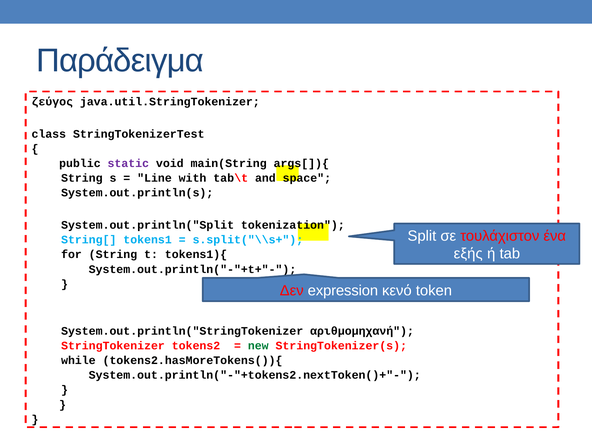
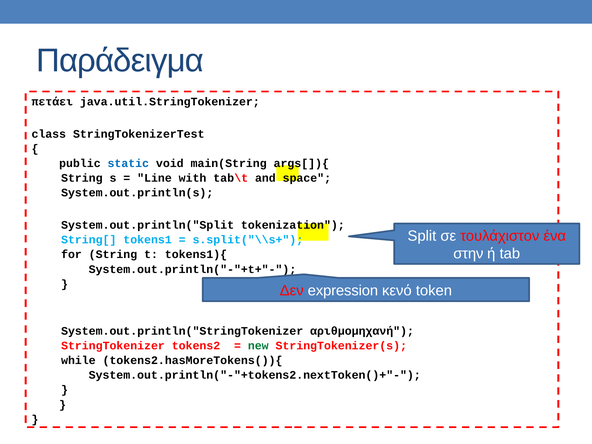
ζεύγος: ζεύγος -> πετάει
static colour: purple -> blue
εξής: εξής -> στην
